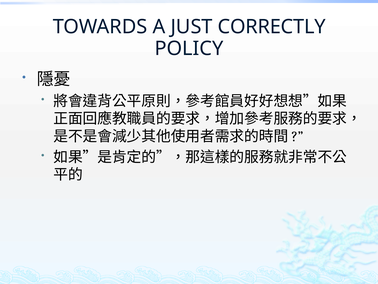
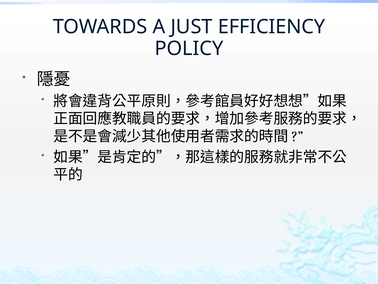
CORRECTLY: CORRECTLY -> EFFICIENCY
